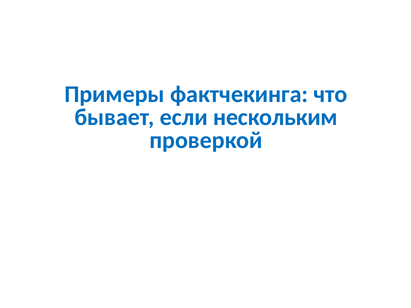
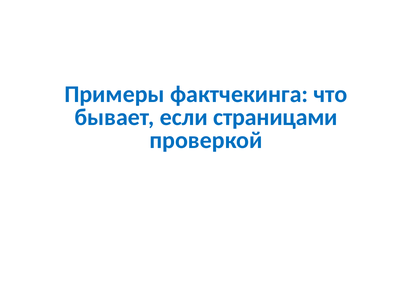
нескольким: нескольким -> страницами
